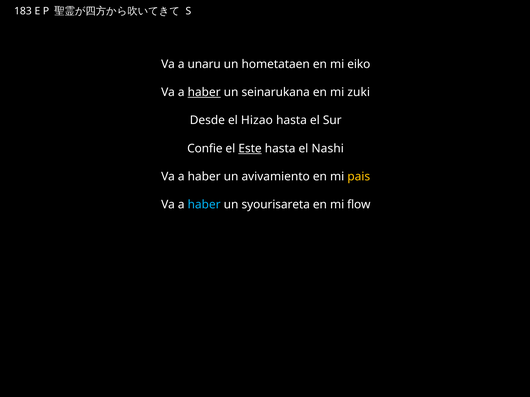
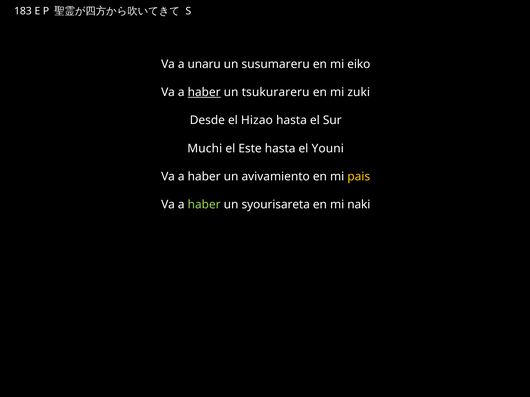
hometataen: hometataen -> susumareru
seinarukana: seinarukana -> tsukurareru
Confie: Confie -> Muchi
Este underline: present -> none
Nashi: Nashi -> Youni
haber at (204, 205) colour: light blue -> light green
flow: flow -> naki
